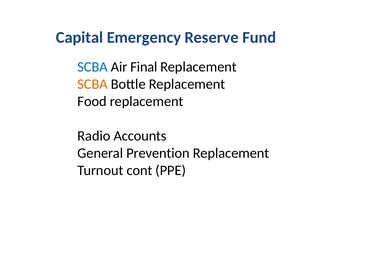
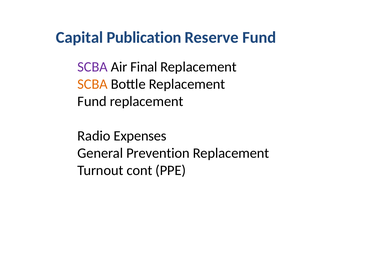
Emergency: Emergency -> Publication
SCBA at (93, 67) colour: blue -> purple
Food at (92, 101): Food -> Fund
Accounts: Accounts -> Expenses
